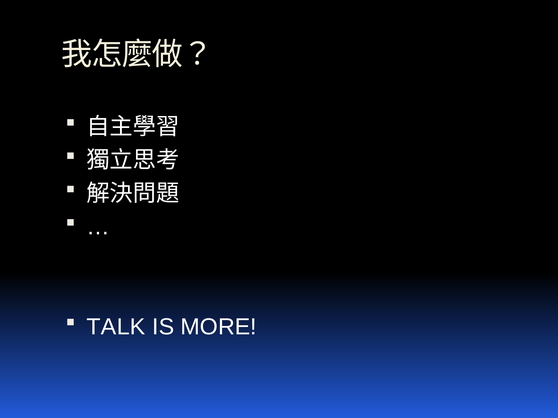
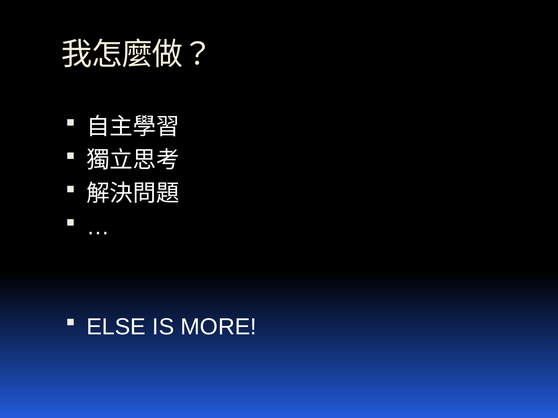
TALK: TALK -> ELSE
